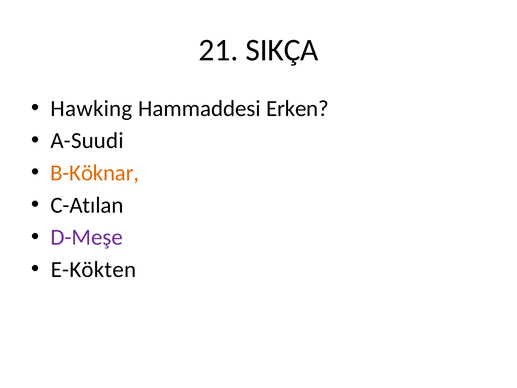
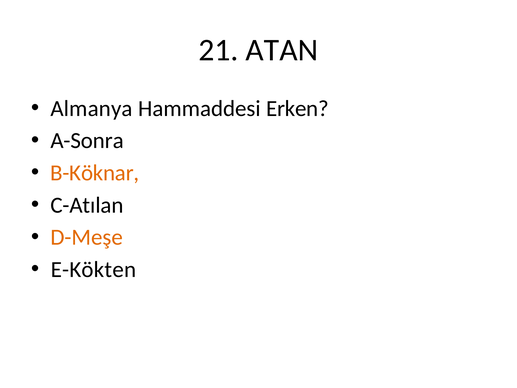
SIKÇA: SIKÇA -> ATAN
Hawking: Hawking -> Almanya
A-Suudi: A-Suudi -> A-Sonra
D-Meşe colour: purple -> orange
